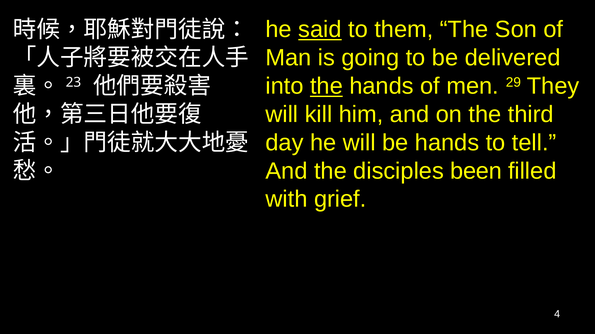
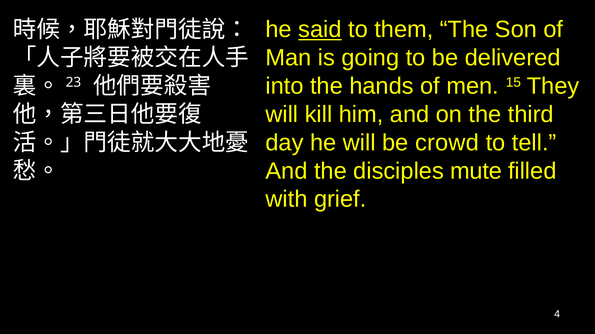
the at (326, 86) underline: present -> none
29: 29 -> 15
be hands: hands -> crowd
been: been -> mute
